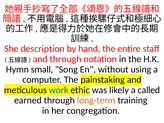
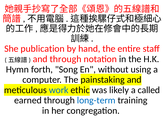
description: description -> publication
small: small -> forth
long-term colour: orange -> blue
